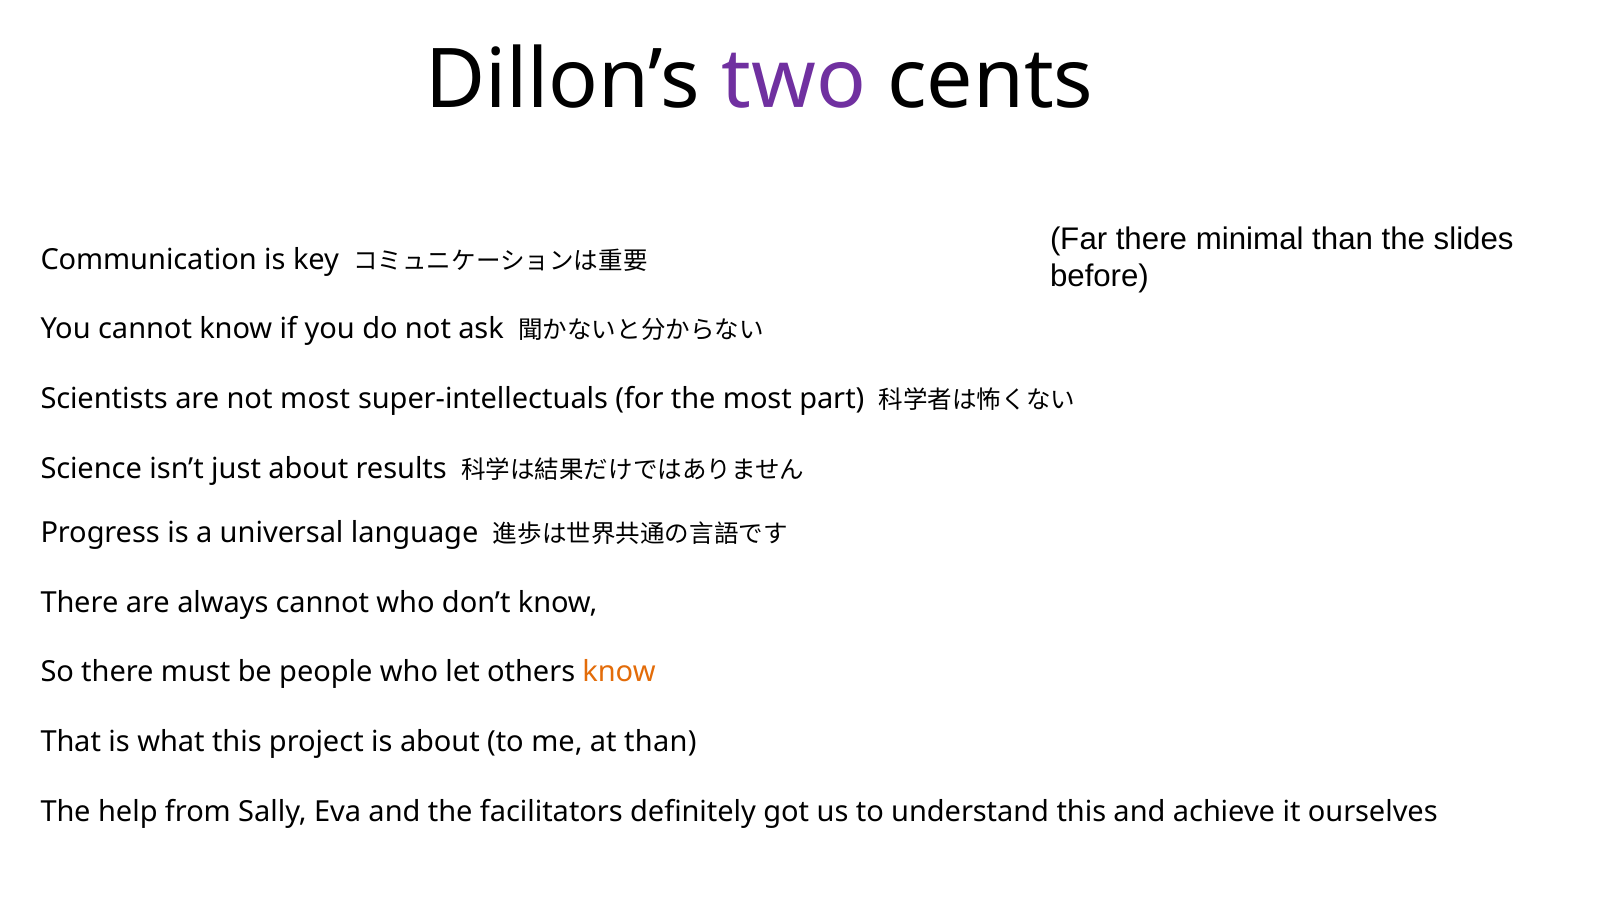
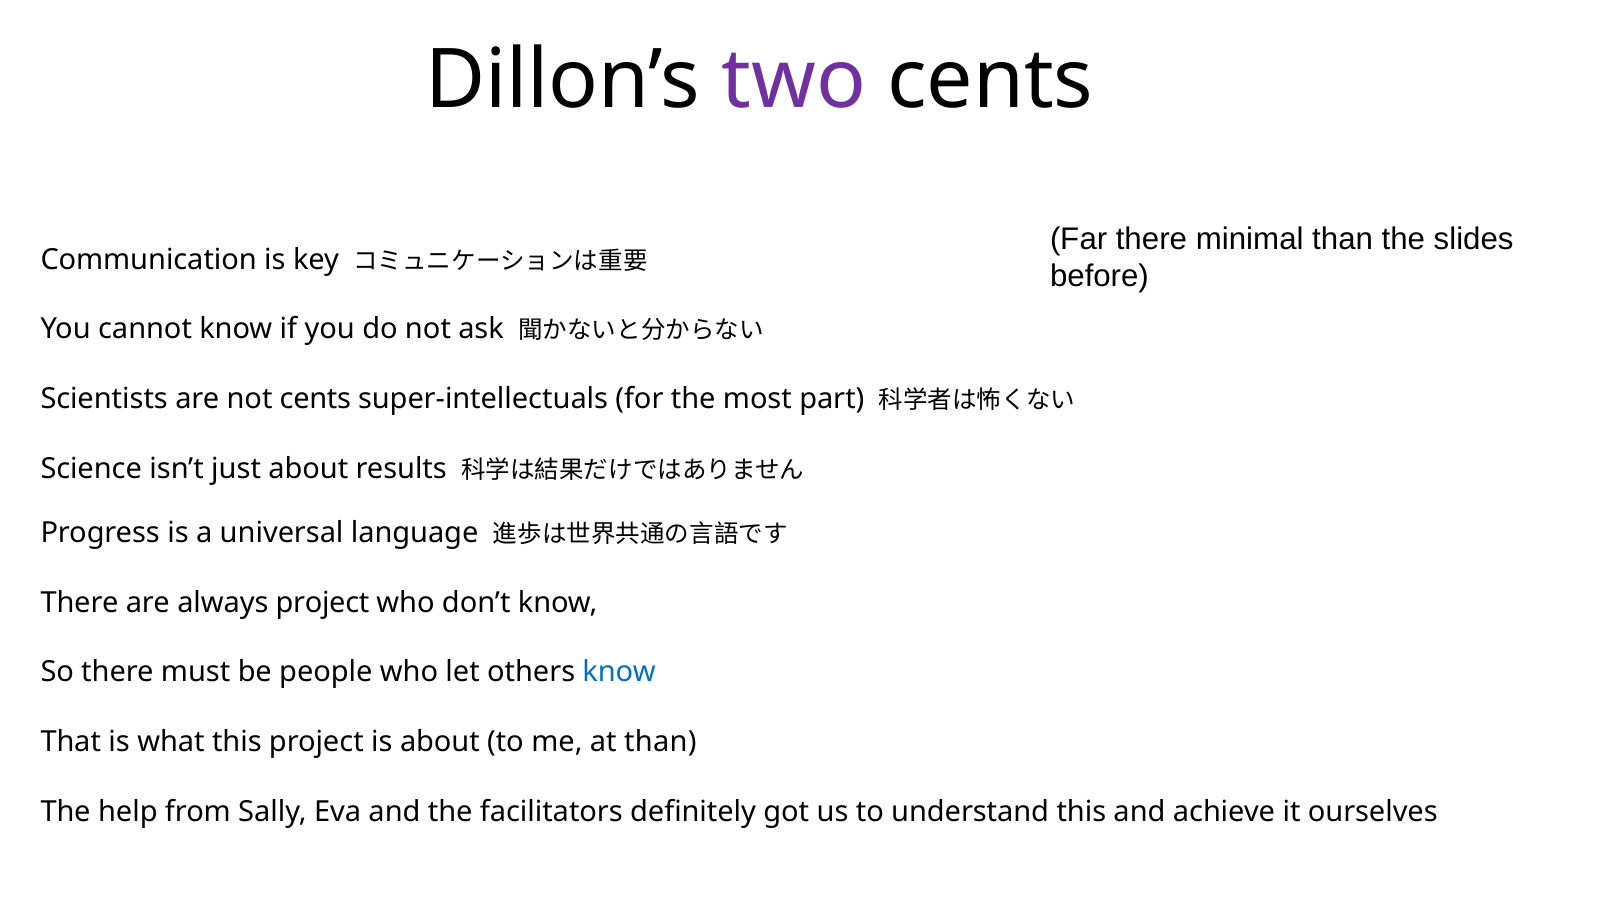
not most: most -> cents
always cannot: cannot -> project
know at (619, 672) colour: orange -> blue
